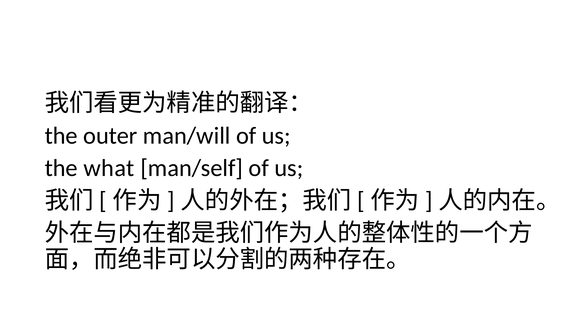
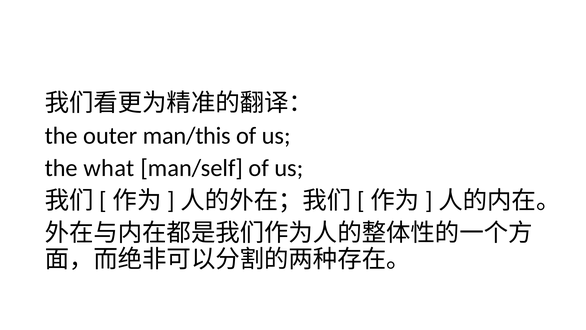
man/will: man/will -> man/this
